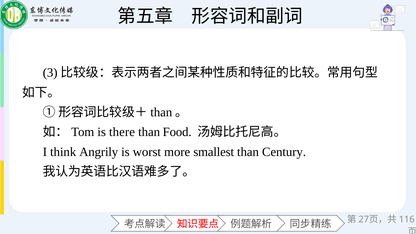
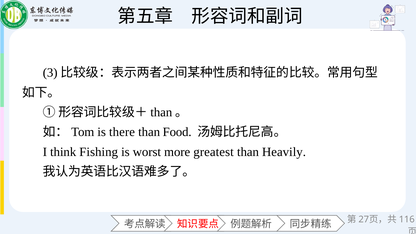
Angrily: Angrily -> Fishing
smallest: smallest -> greatest
Century: Century -> Heavily
